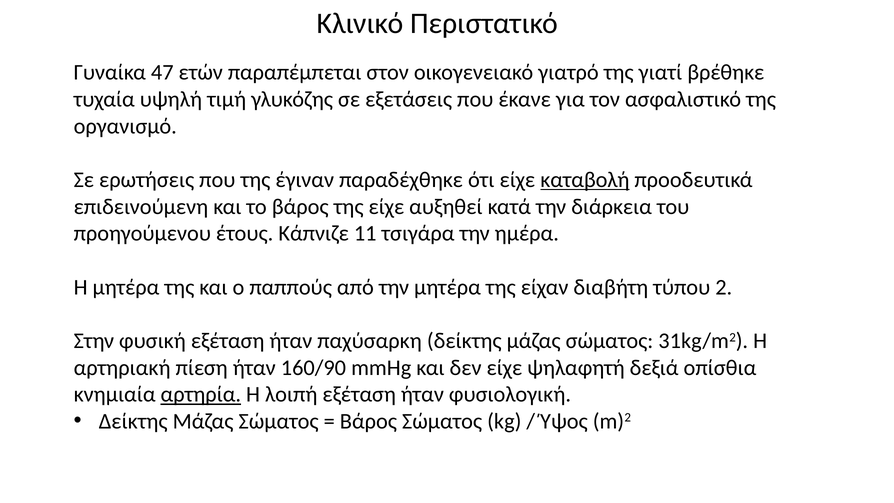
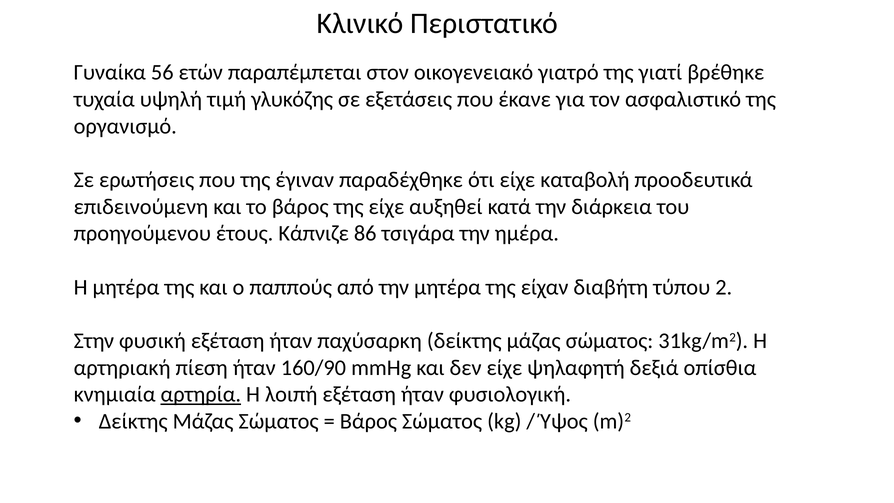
47: 47 -> 56
καταβολή underline: present -> none
11: 11 -> 86
